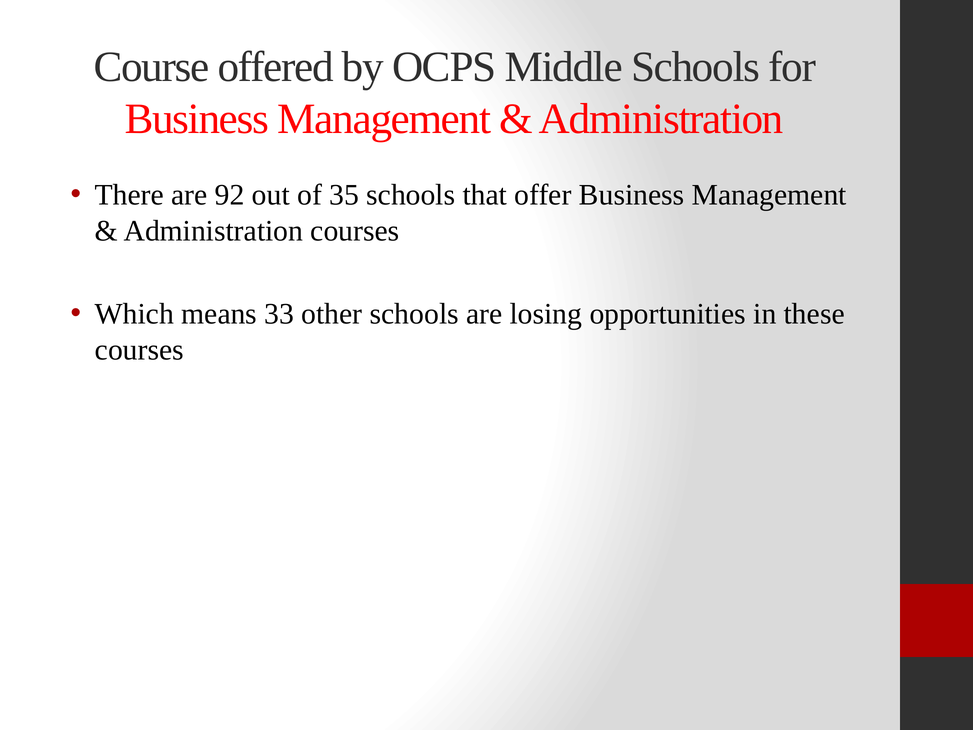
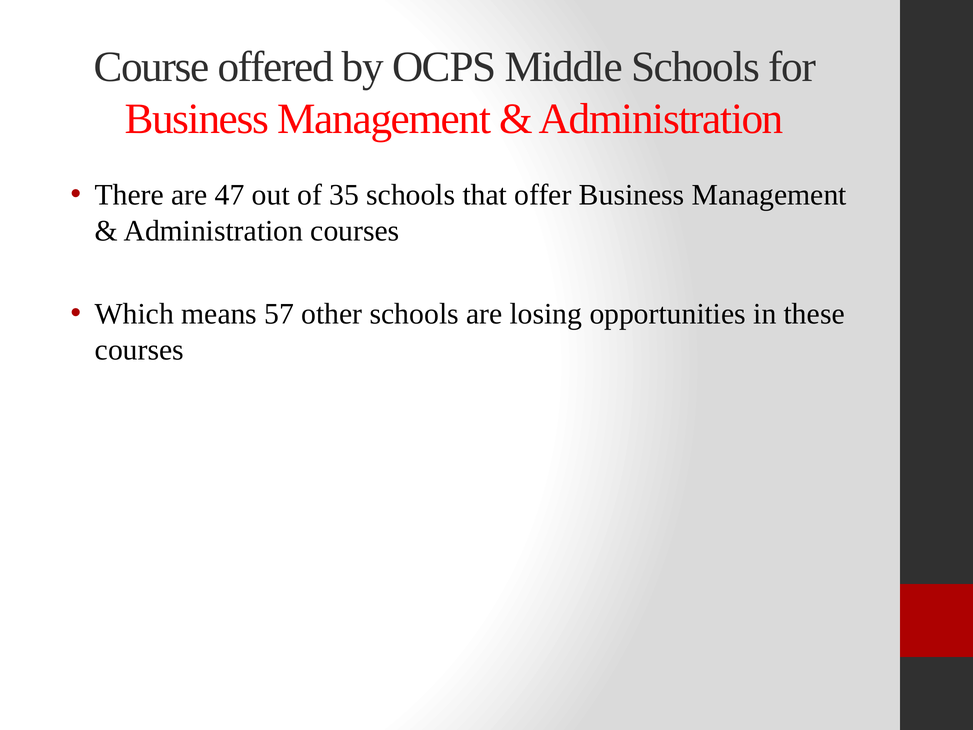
92: 92 -> 47
33: 33 -> 57
